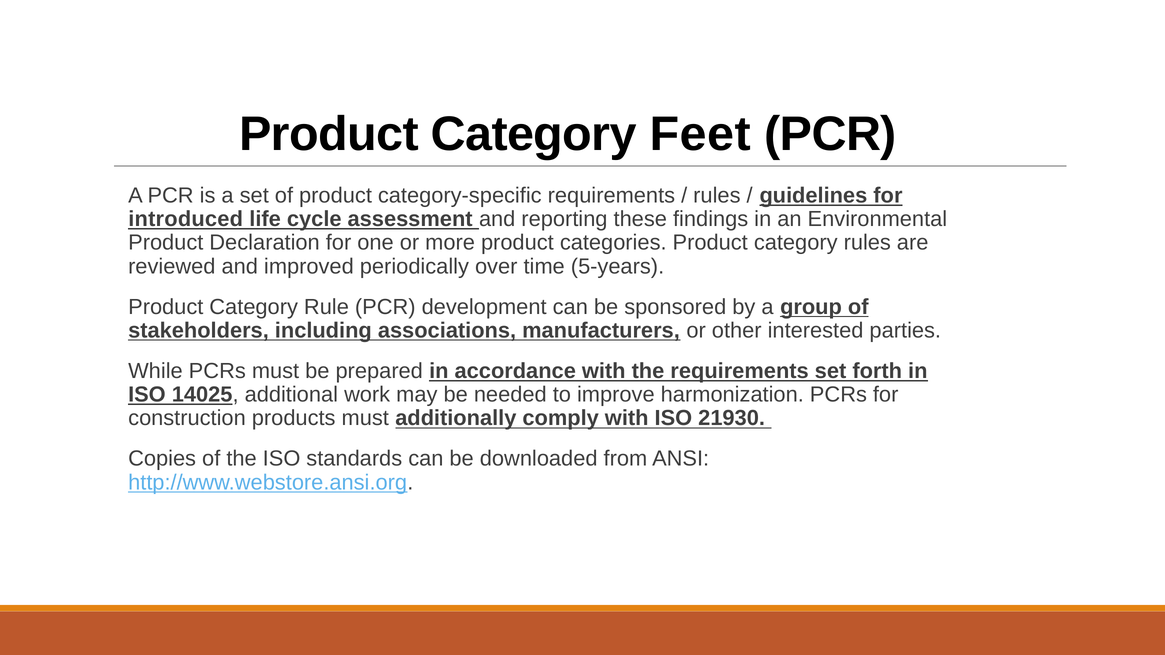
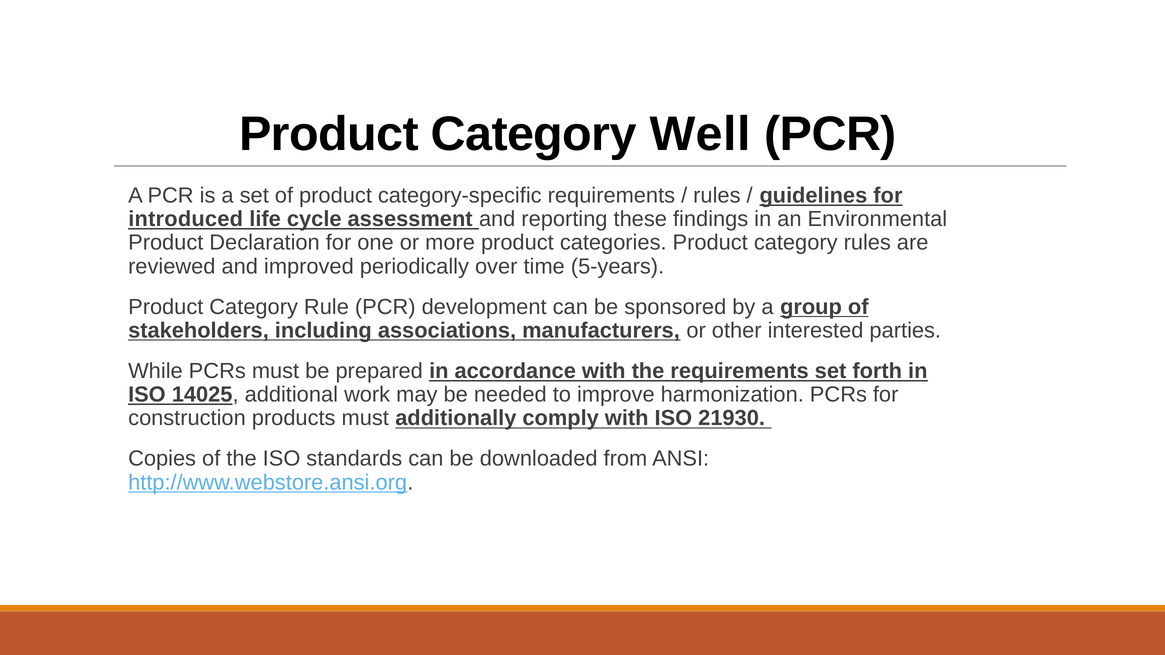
Feet: Feet -> Well
